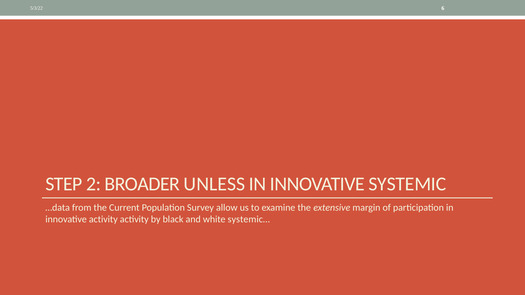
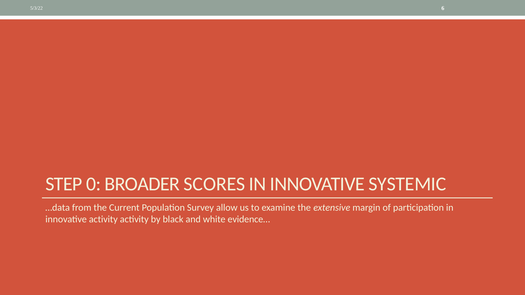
2: 2 -> 0
UNLESS: UNLESS -> SCORES
systemic…: systemic… -> evidence…
